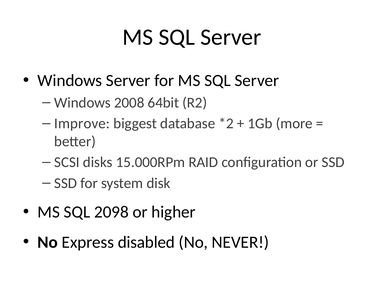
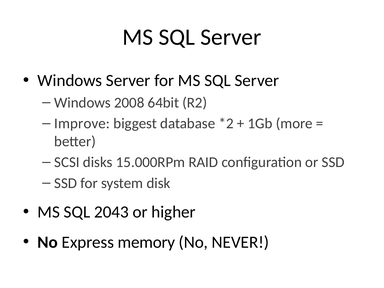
2098: 2098 -> 2043
disabled: disabled -> memory
